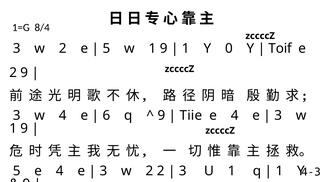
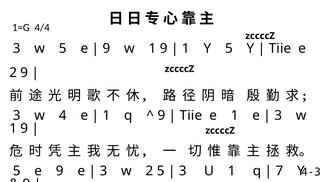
8/4: 8/4 -> 4/4
2 at (63, 48): 2 -> 5
5 at (106, 48): 5 -> 9
Y 0: 0 -> 5
Toif at (280, 48): Toif -> Tiie
6 at (106, 115): 6 -> 1
4 at (235, 115): 4 -> 1
5 e 4: 4 -> 9
2 2: 2 -> 5
1 at (279, 171): 1 -> 7
